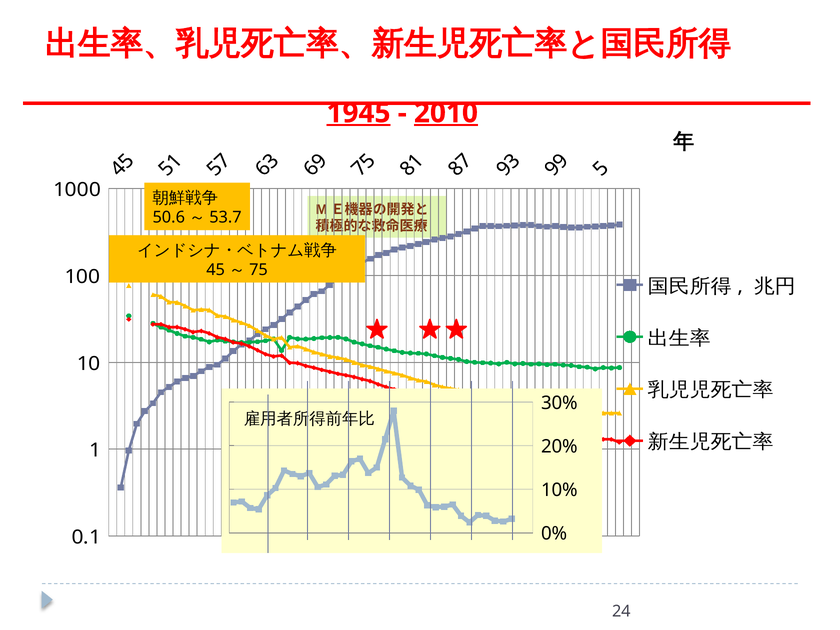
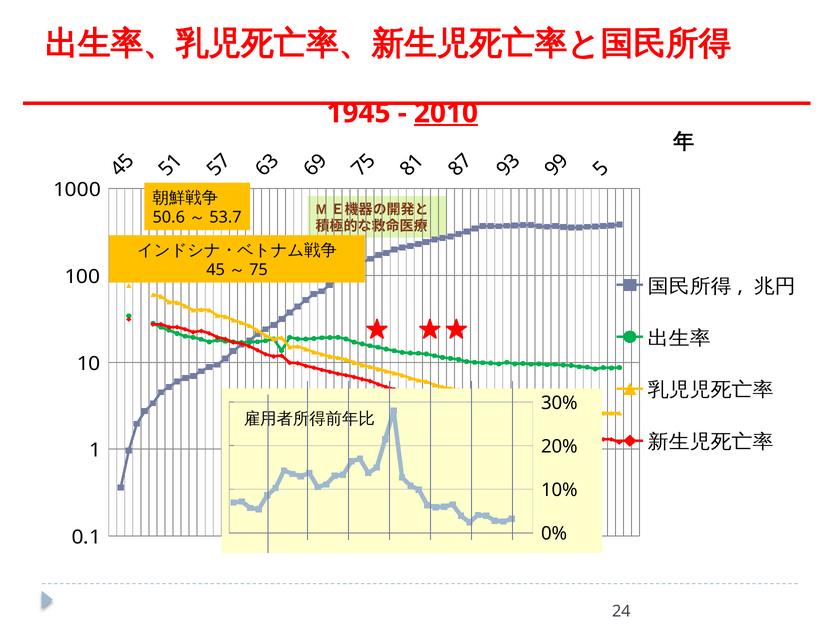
1945 underline: present -> none
